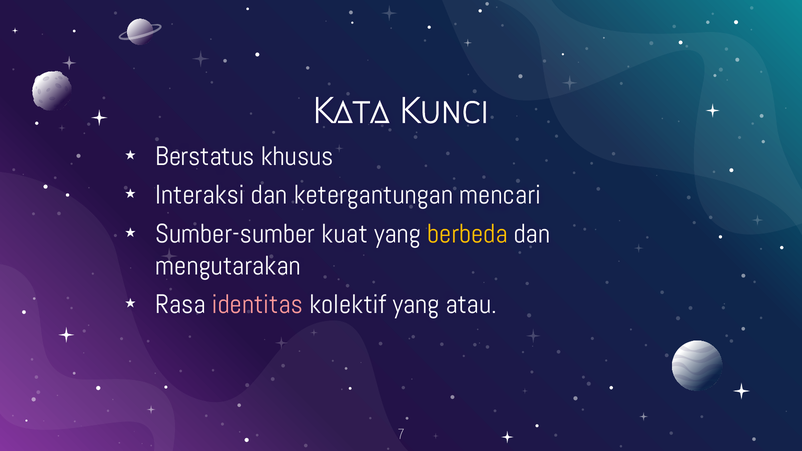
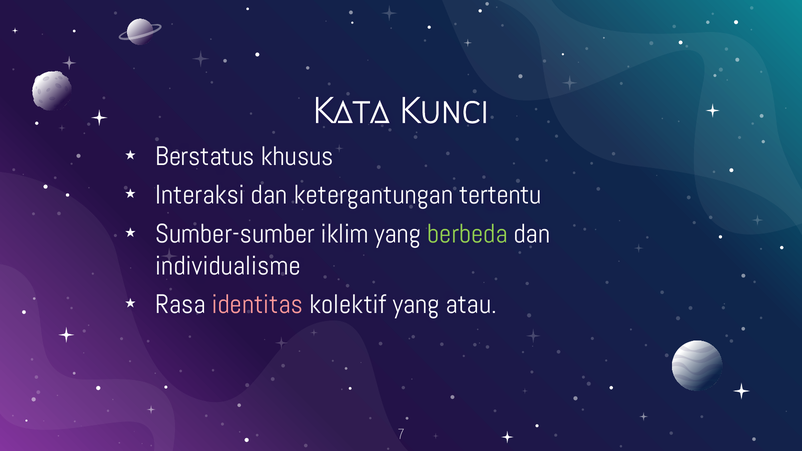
mencari: mencari -> tertentu
kuat: kuat -> iklim
berbeda colour: yellow -> light green
mengutarakan: mengutarakan -> individualisme
